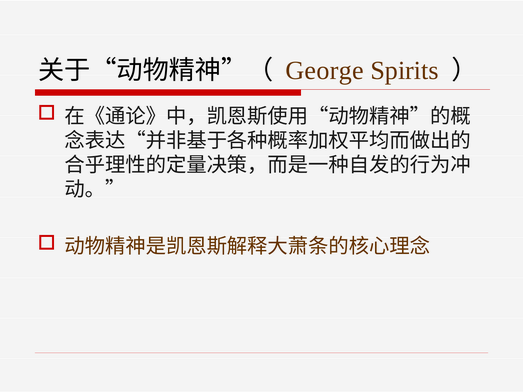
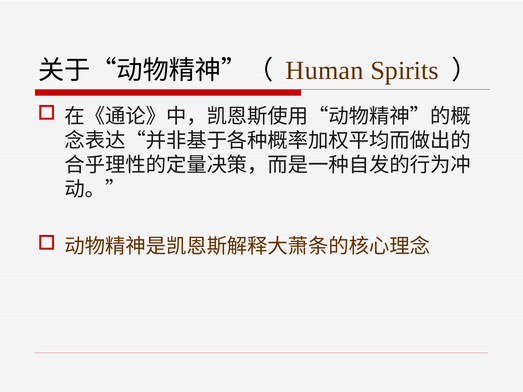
George: George -> Human
